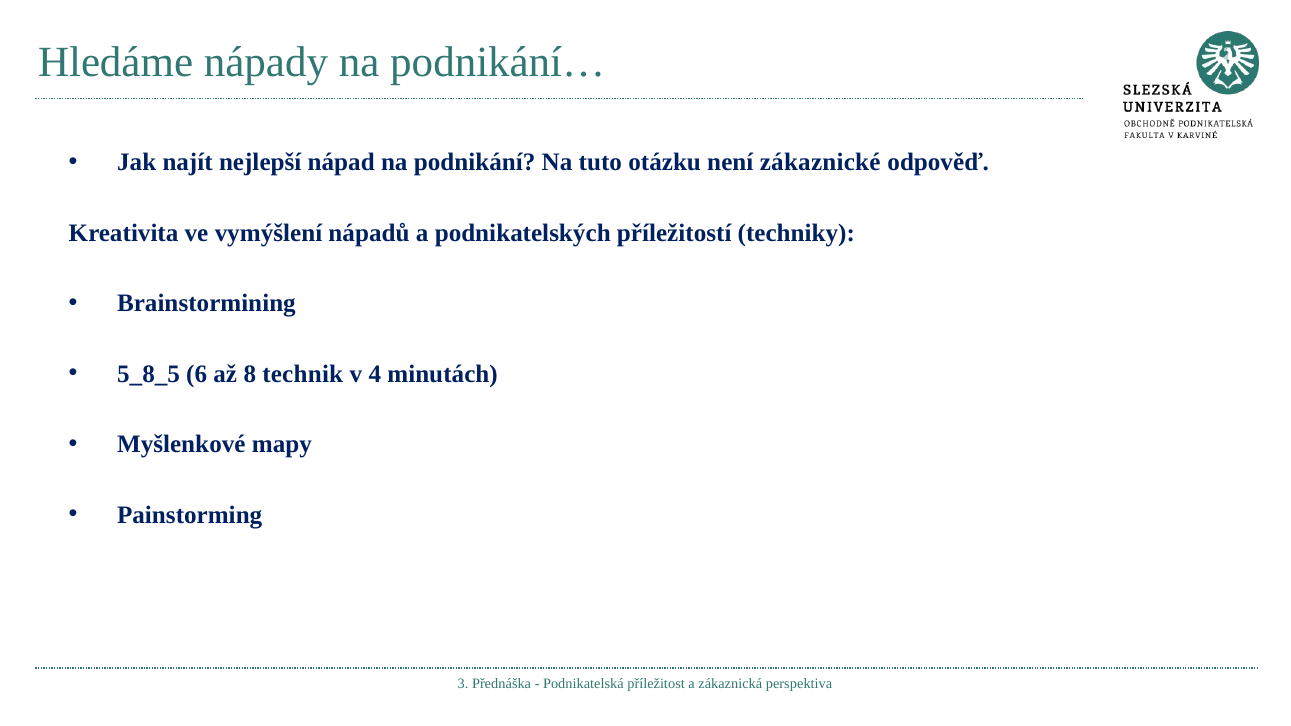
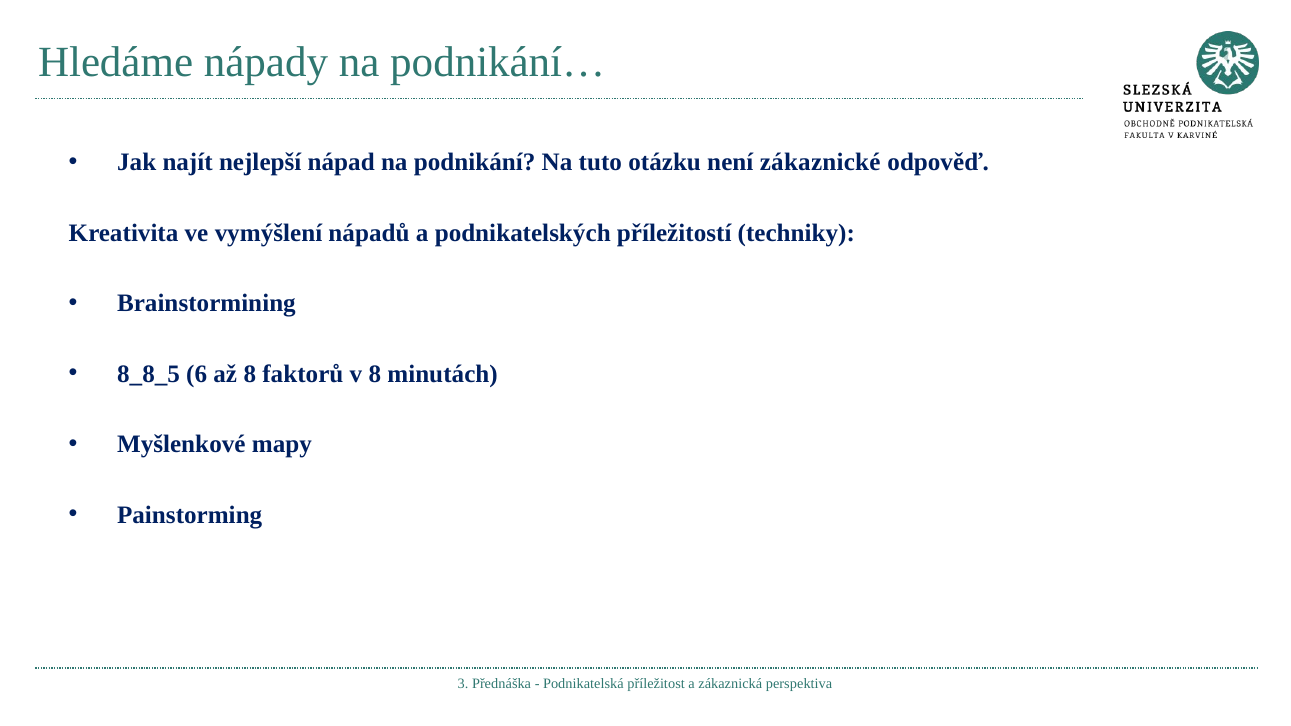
5_8_5: 5_8_5 -> 8_8_5
technik: technik -> faktorů
v 4: 4 -> 8
